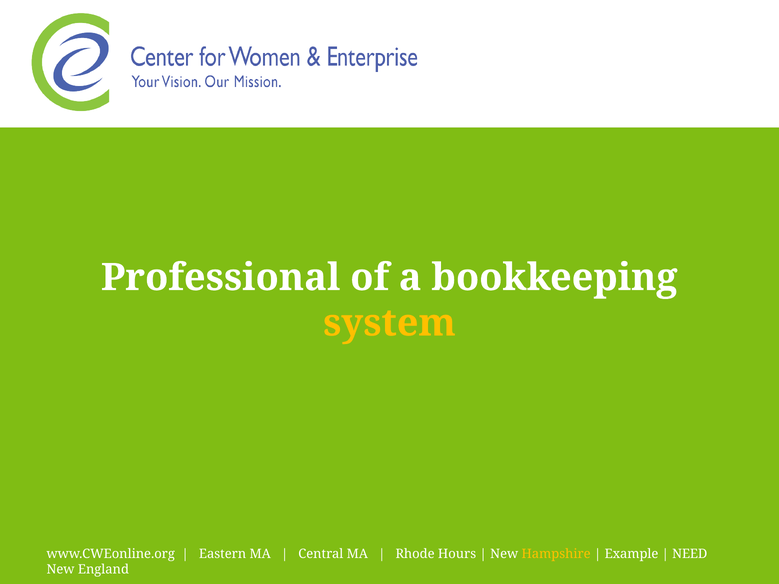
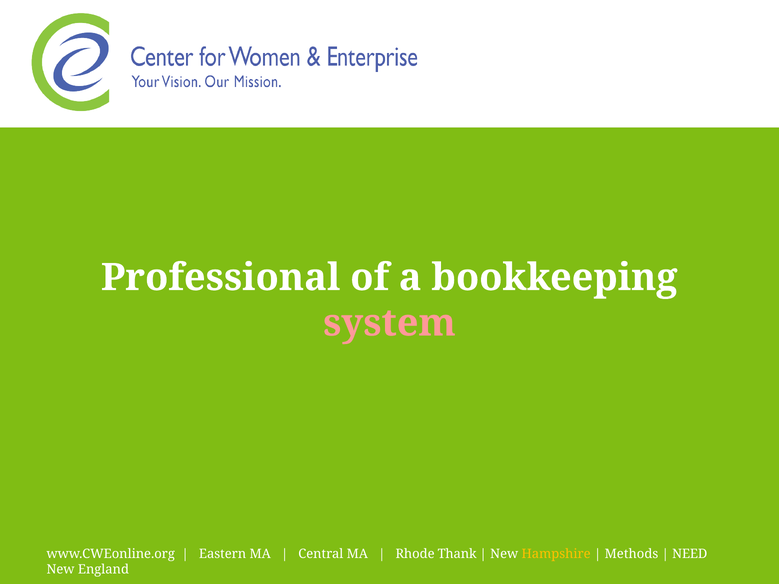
system colour: yellow -> pink
Hours: Hours -> Thank
Example: Example -> Methods
